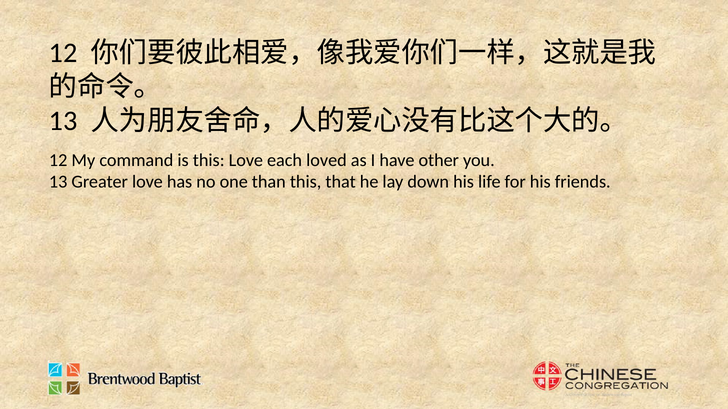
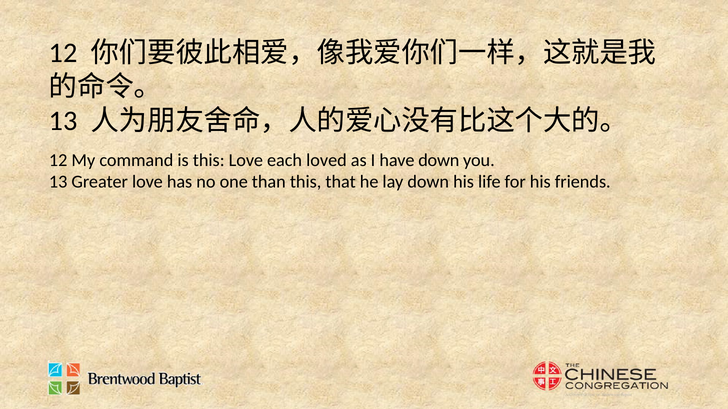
have other: other -> down
